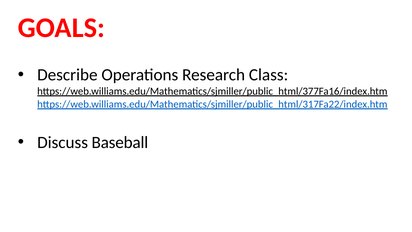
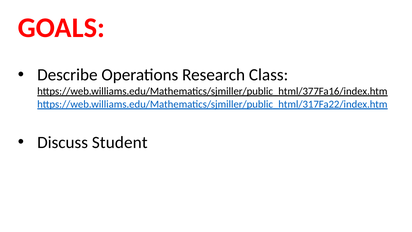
Baseball: Baseball -> Student
